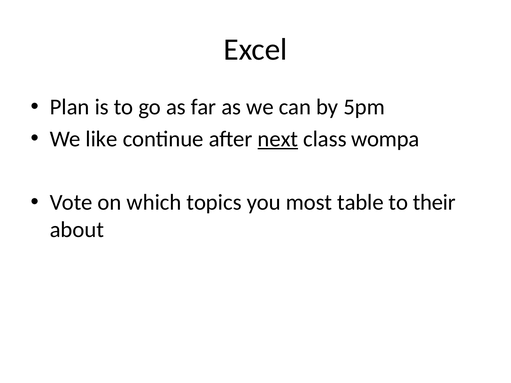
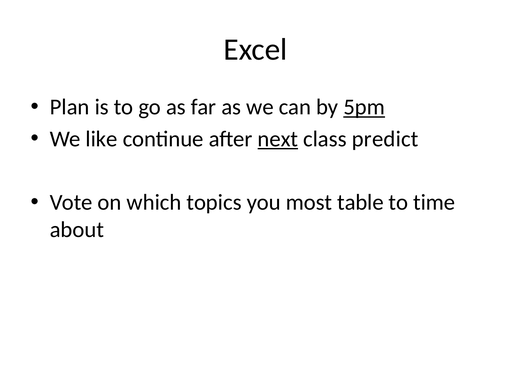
5pm underline: none -> present
wompa: wompa -> predict
their: their -> time
